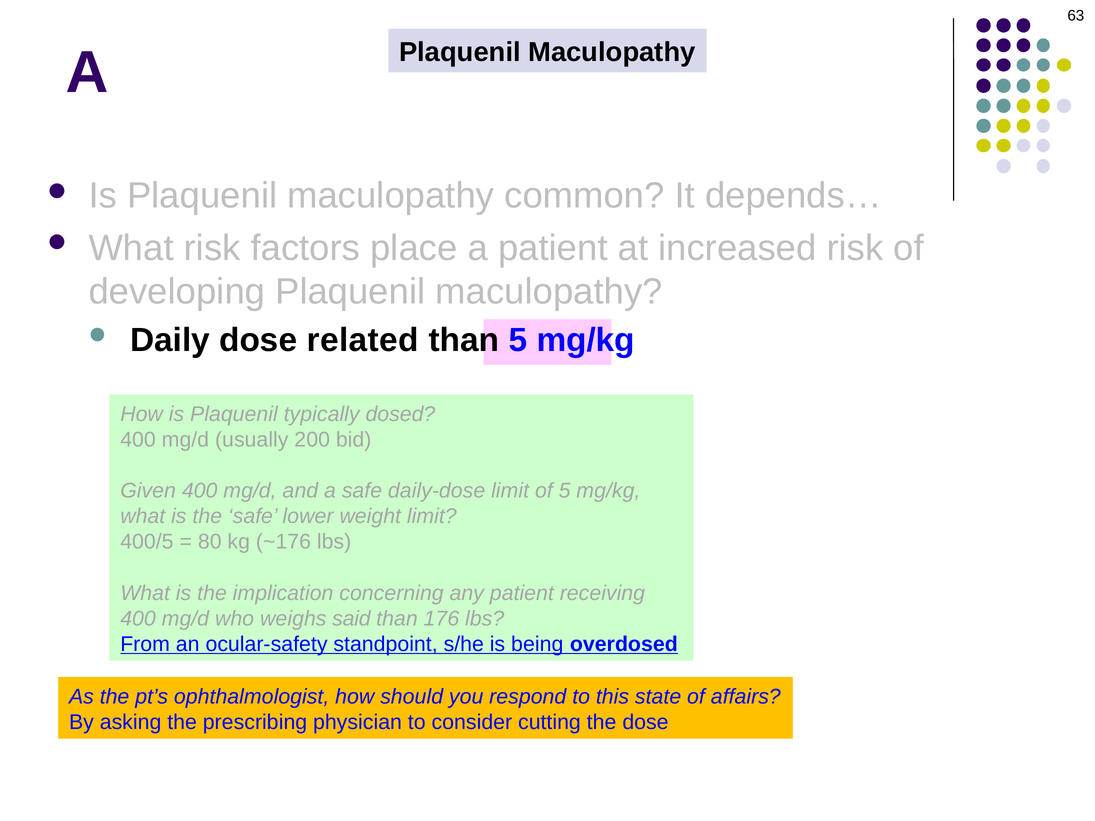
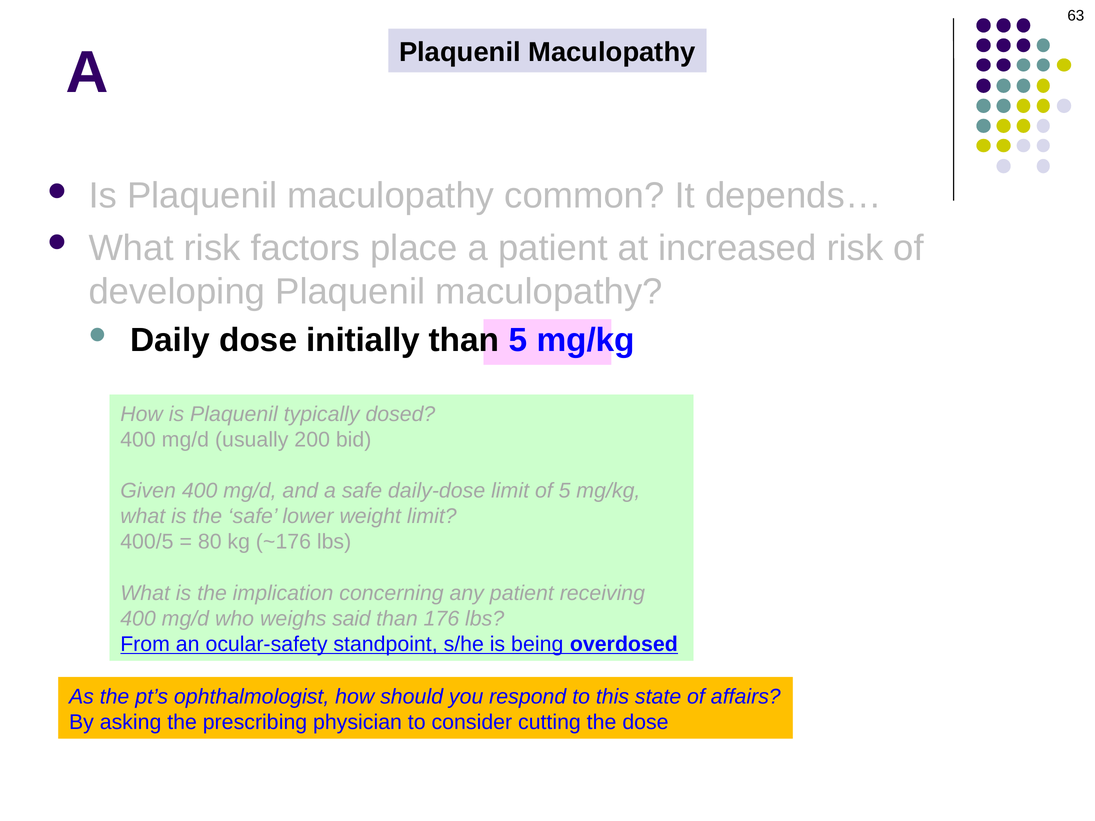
related: related -> initially
